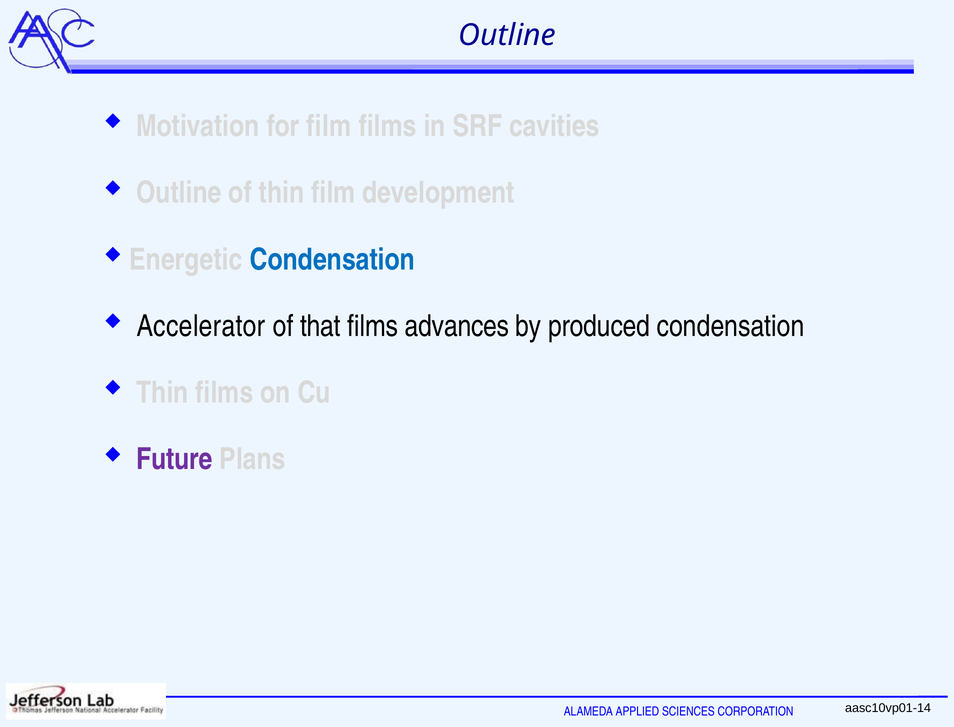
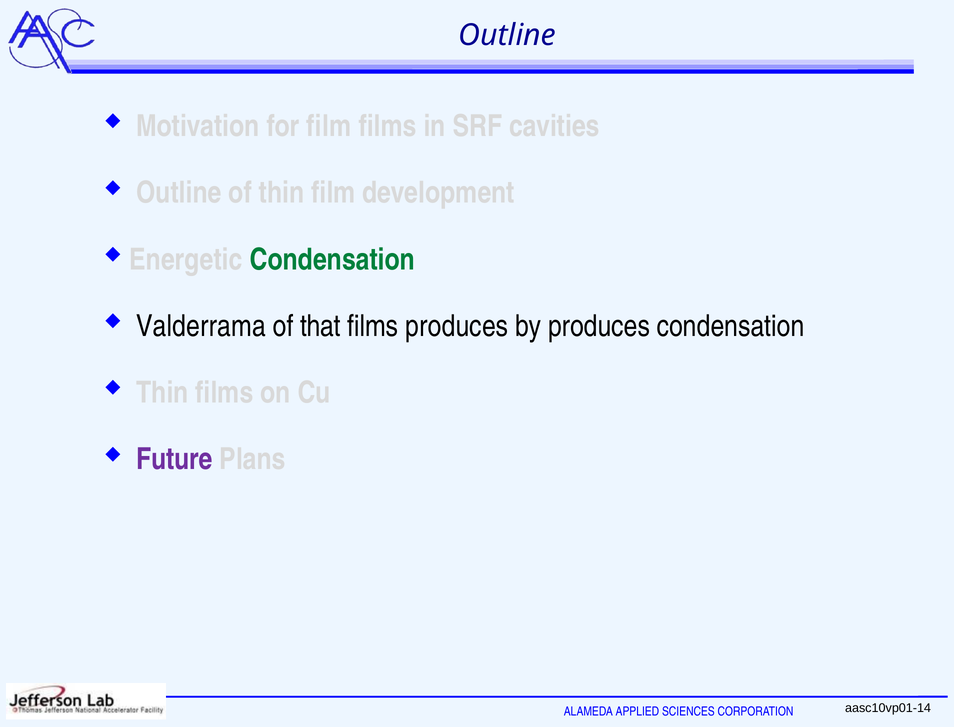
Condensation at (332, 259) colour: blue -> green
Accelerator: Accelerator -> Valderrama
films advances: advances -> produces
by produced: produced -> produces
